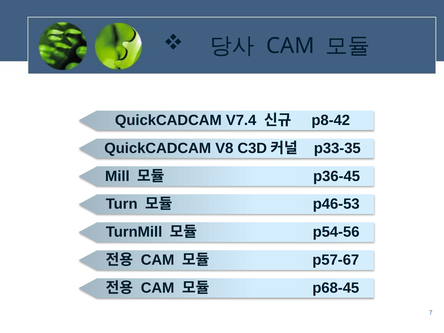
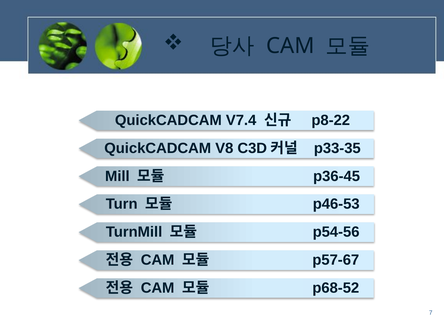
p8-42: p8-42 -> p8-22
p68-45: p68-45 -> p68-52
